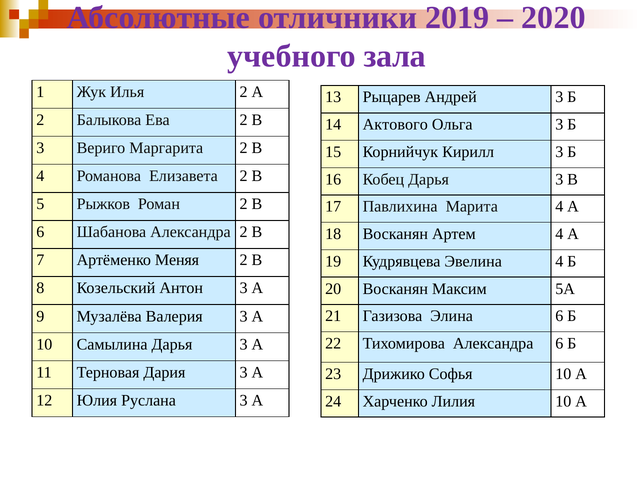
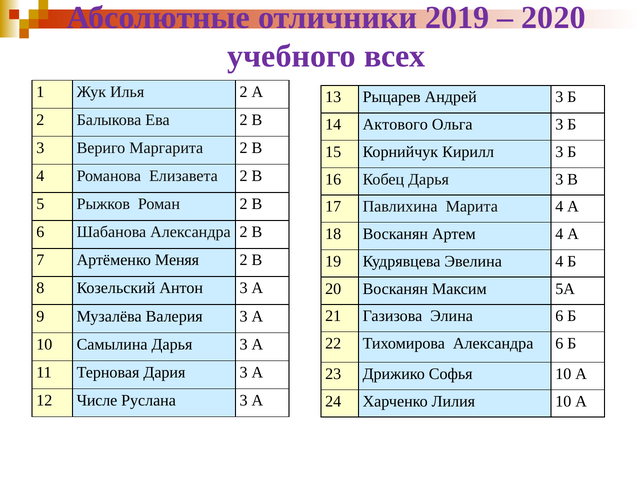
зала: зала -> всех
Юлия: Юлия -> Числе
